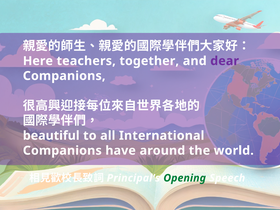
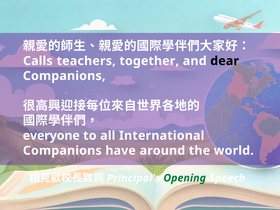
Here: Here -> Calls
dear colour: purple -> black
beautiful: beautiful -> everyone
